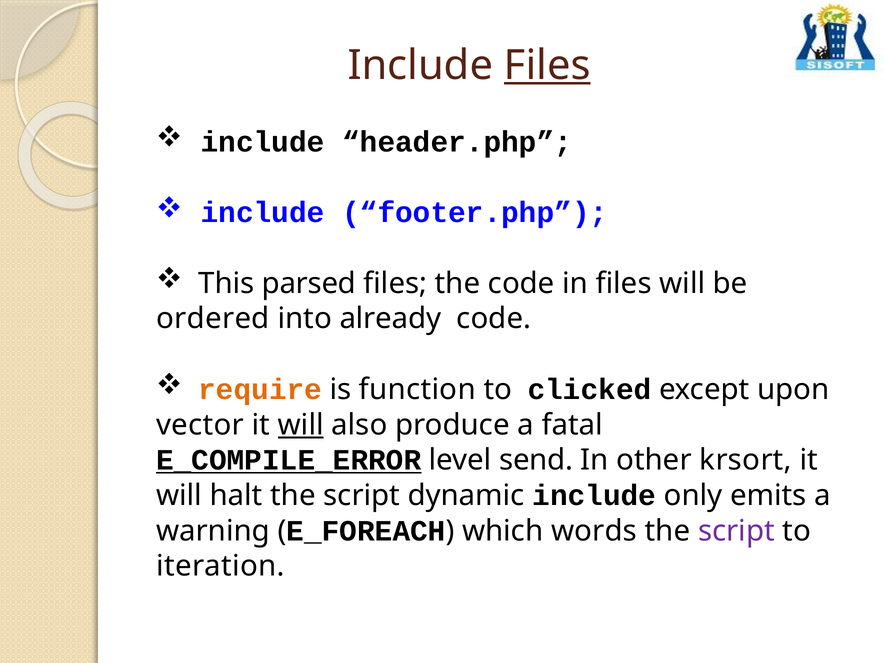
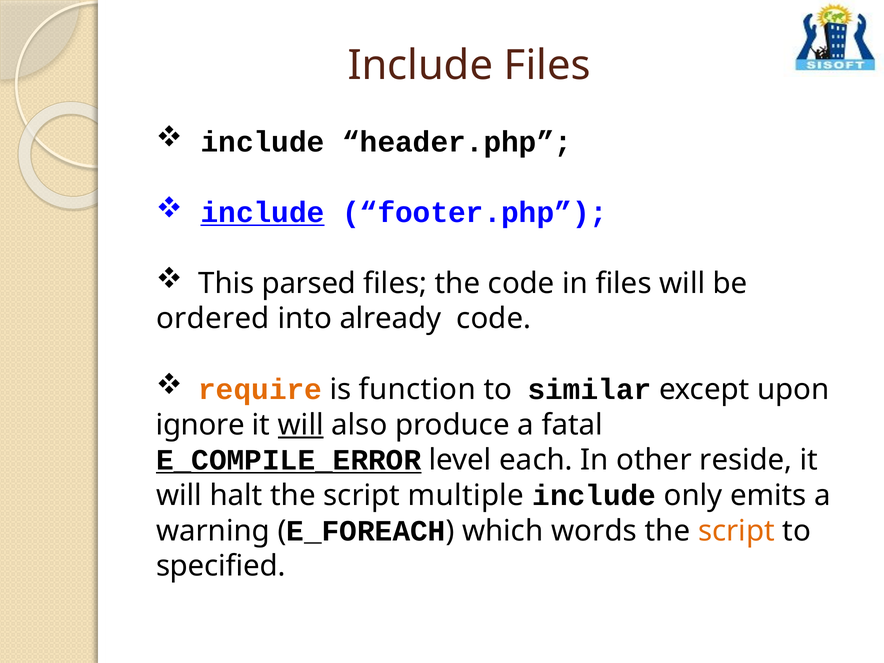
Files at (547, 66) underline: present -> none
include at (263, 213) underline: none -> present
clicked: clicked -> similar
vector: vector -> ignore
send: send -> each
krsort: krsort -> reside
dynamic: dynamic -> multiple
script at (736, 531) colour: purple -> orange
iteration: iteration -> specified
